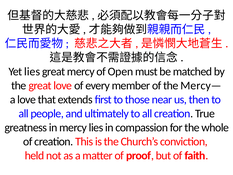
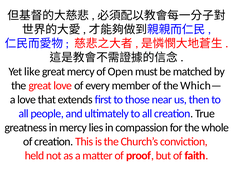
Yet lies: lies -> like
Mercy—: Mercy— -> Which—
